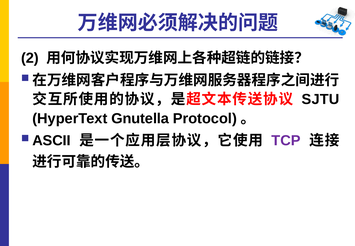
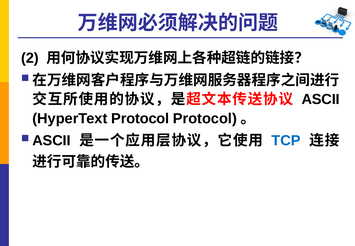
SJTU at (321, 99): SJTU -> ASCII
HyperText Gnutella: Gnutella -> Protocol
TCP colour: purple -> blue
